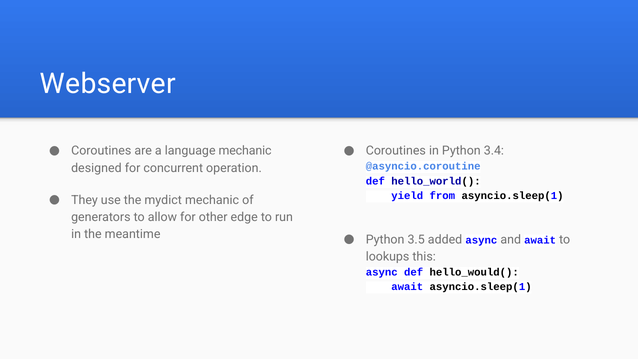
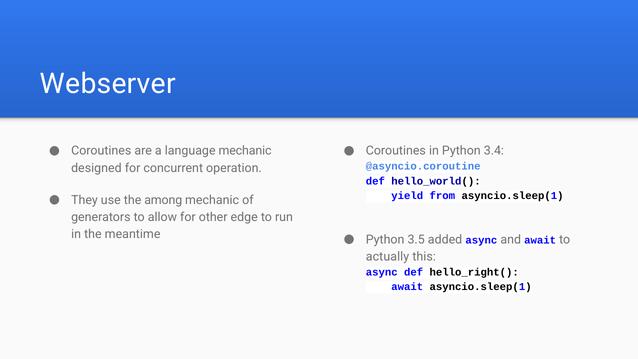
mydict: mydict -> among
lookups: lookups -> actually
hello_would(: hello_would( -> hello_right(
